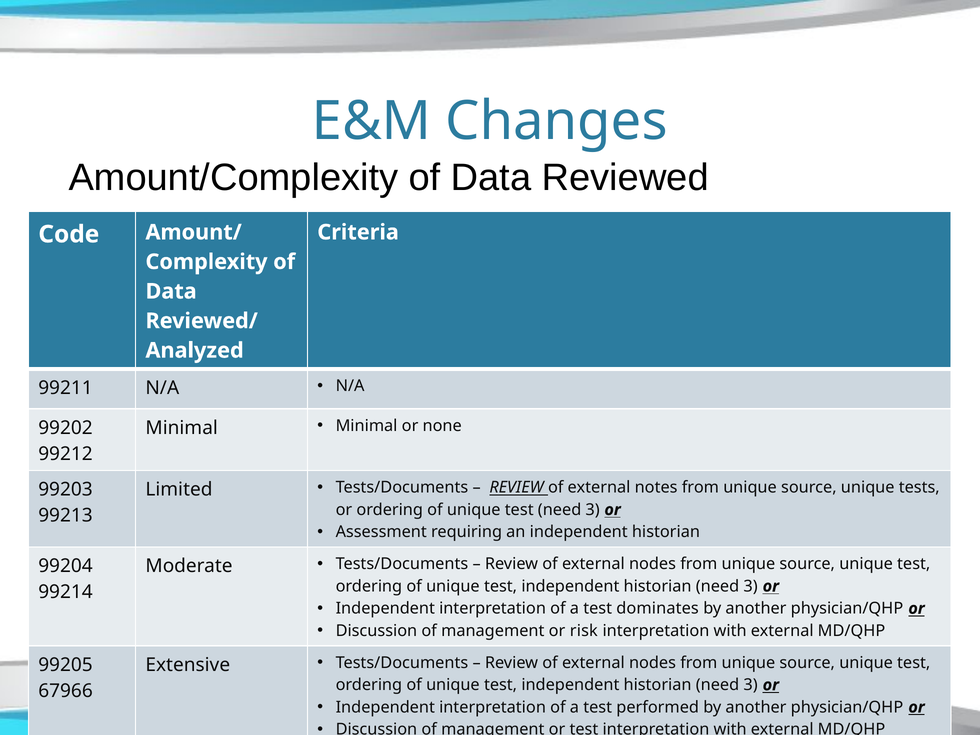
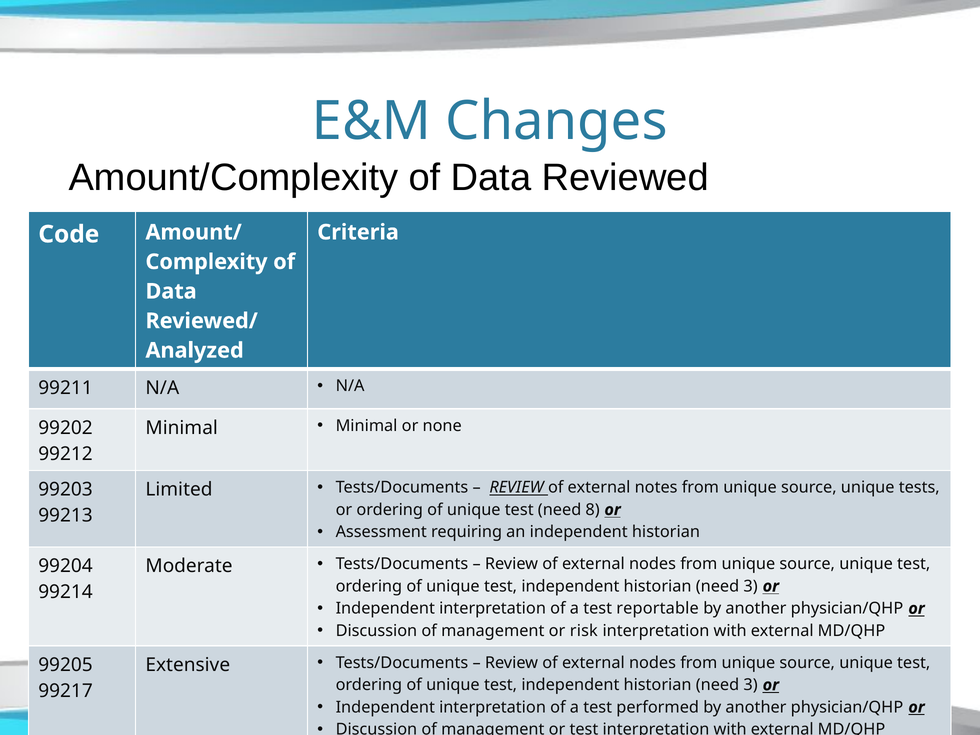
test need 3: 3 -> 8
dominates: dominates -> reportable
67966: 67966 -> 99217
